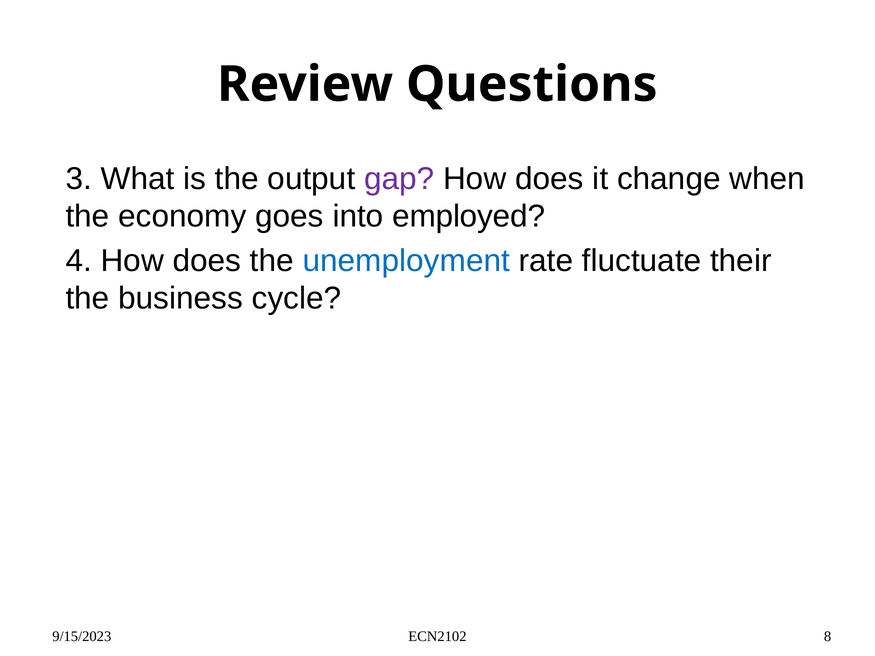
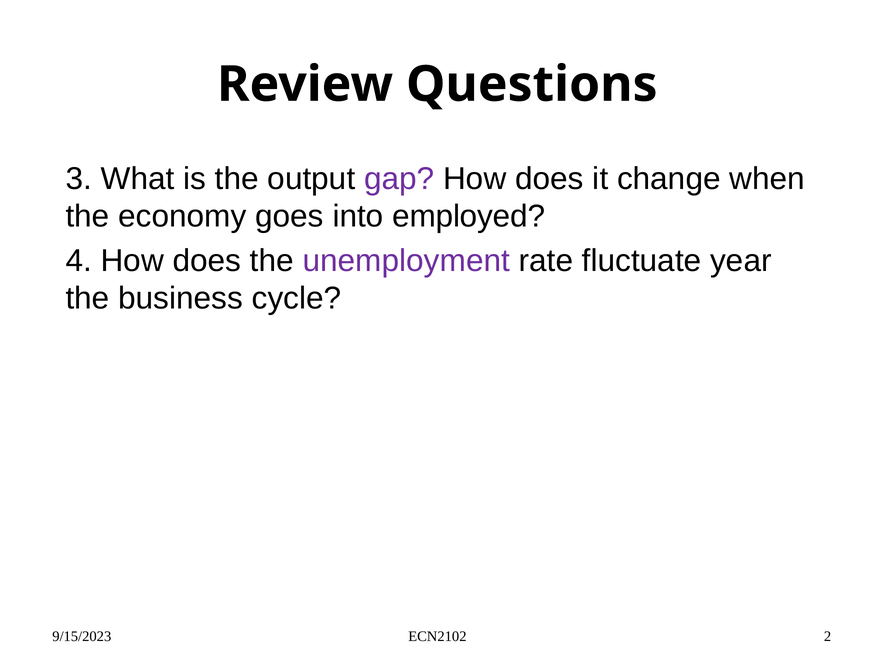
unemployment colour: blue -> purple
their: their -> year
8: 8 -> 2
